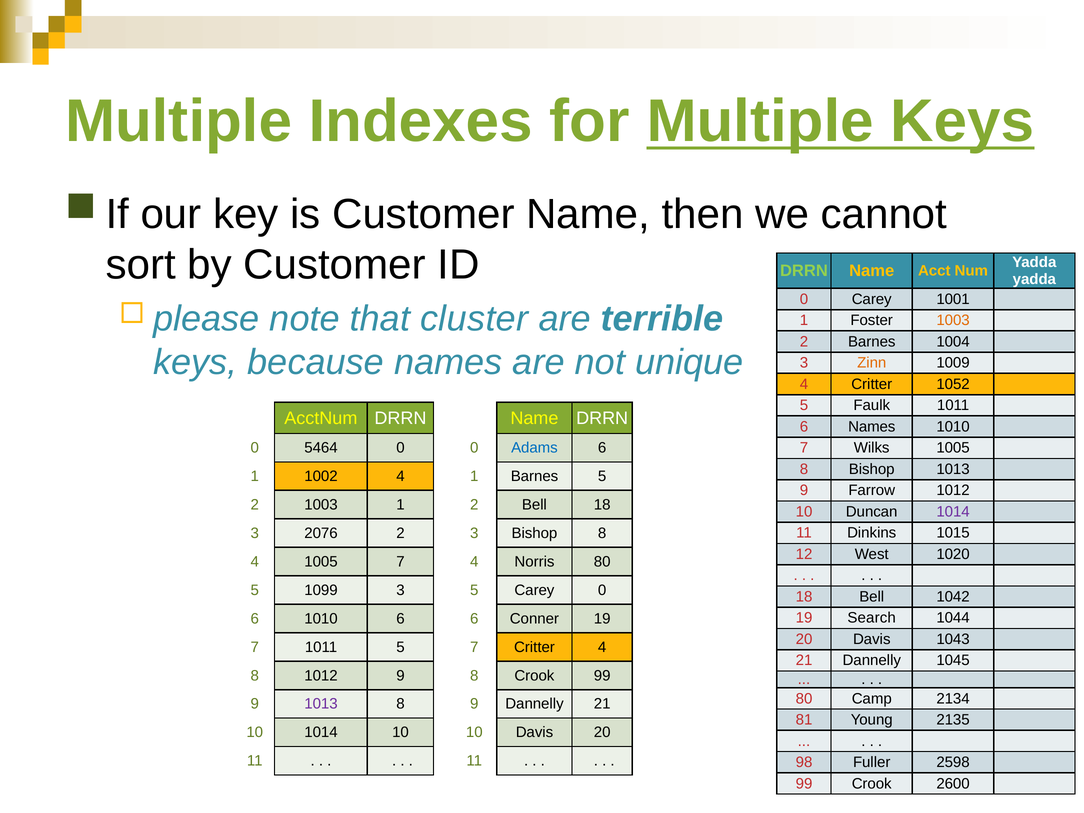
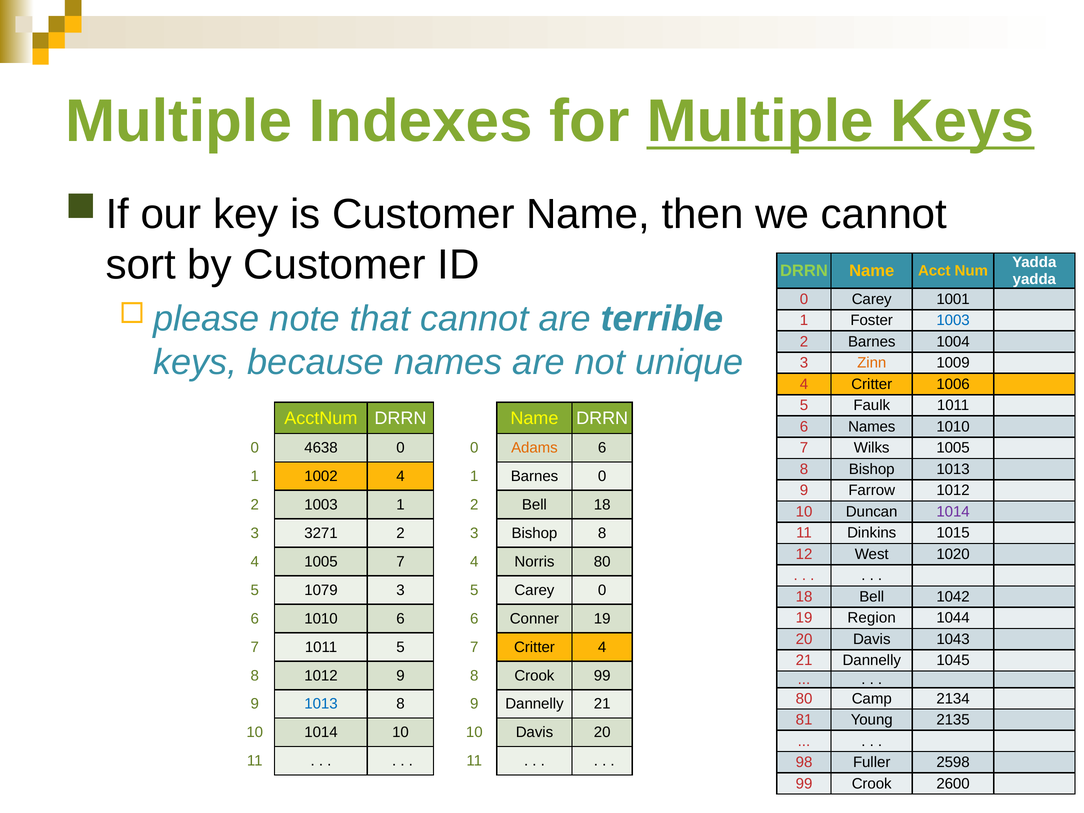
that cluster: cluster -> cannot
1003 at (953, 320) colour: orange -> blue
1052: 1052 -> 1006
5464: 5464 -> 4638
Adams colour: blue -> orange
Barnes 5: 5 -> 0
2076: 2076 -> 3271
1099: 1099 -> 1079
Search: Search -> Region
1013 at (321, 704) colour: purple -> blue
